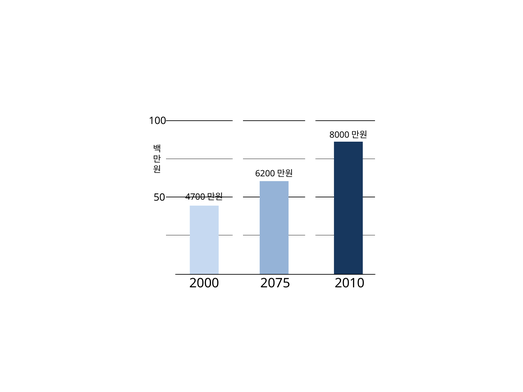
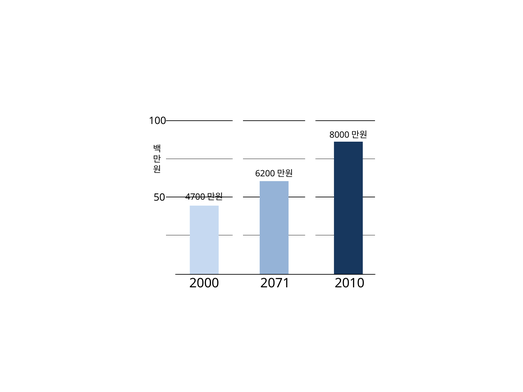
2075: 2075 -> 2071
